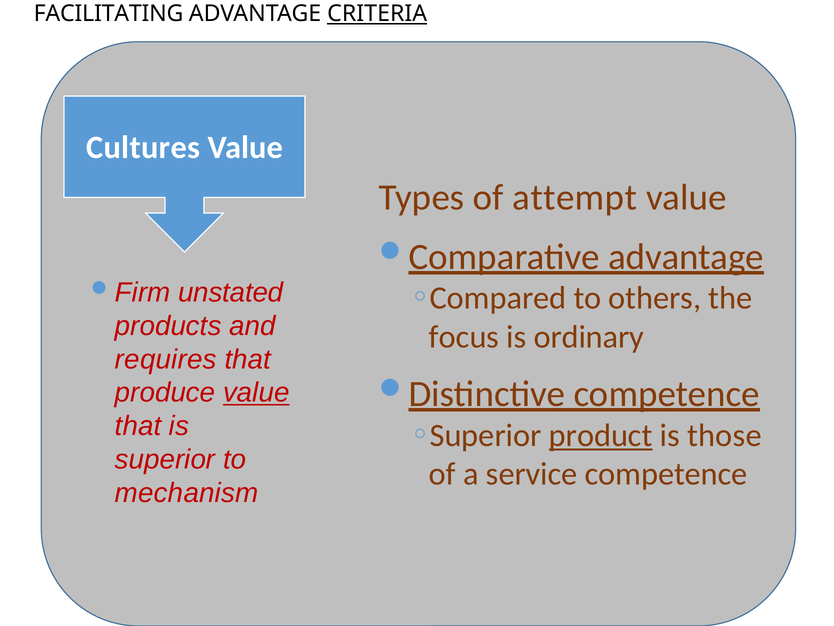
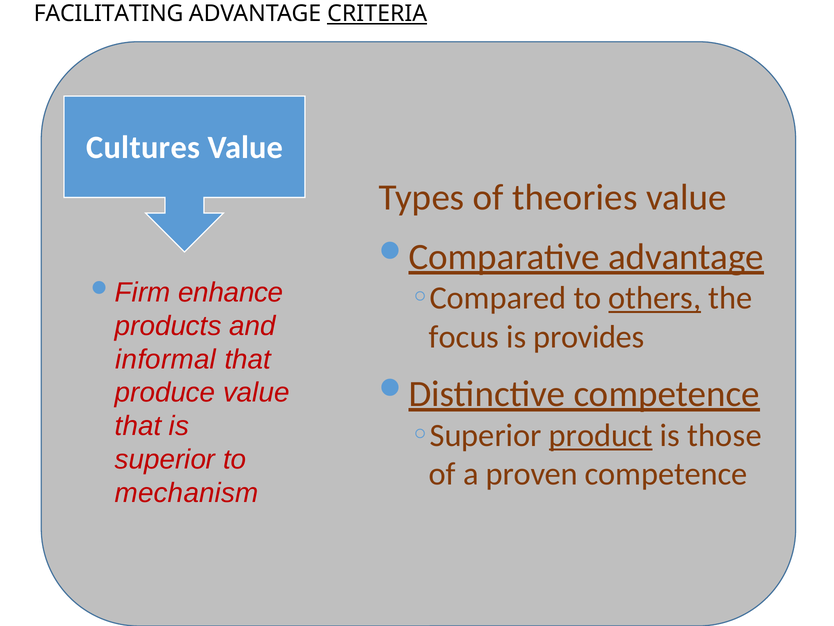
attempt: attempt -> theories
unstated: unstated -> enhance
others underline: none -> present
ordinary: ordinary -> provides
requires: requires -> informal
value at (256, 392) underline: present -> none
service: service -> proven
